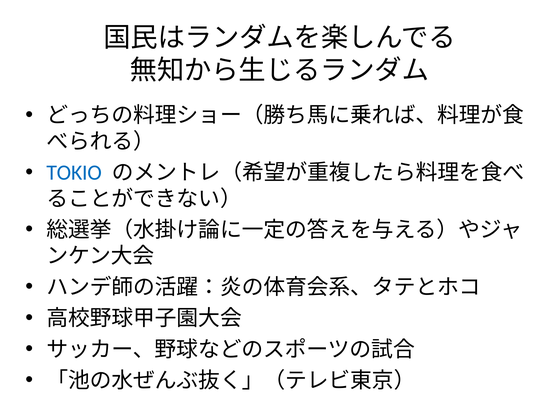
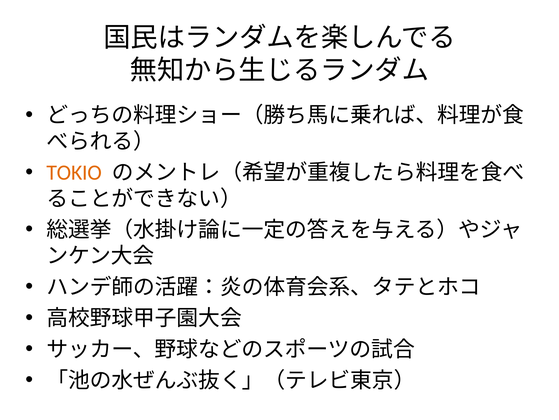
TOKIO colour: blue -> orange
